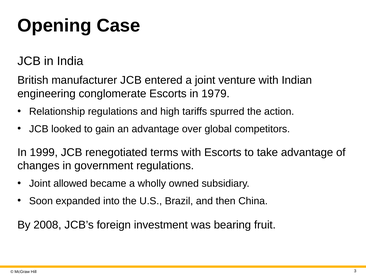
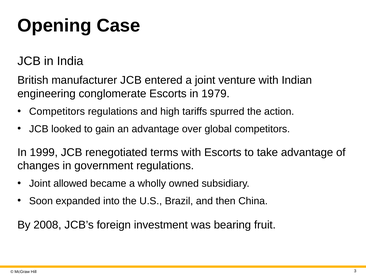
Relationship at (57, 111): Relationship -> Competitors
